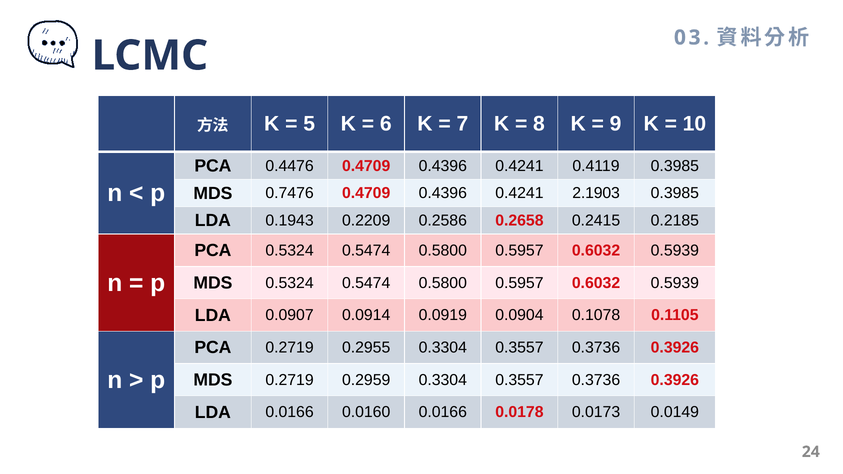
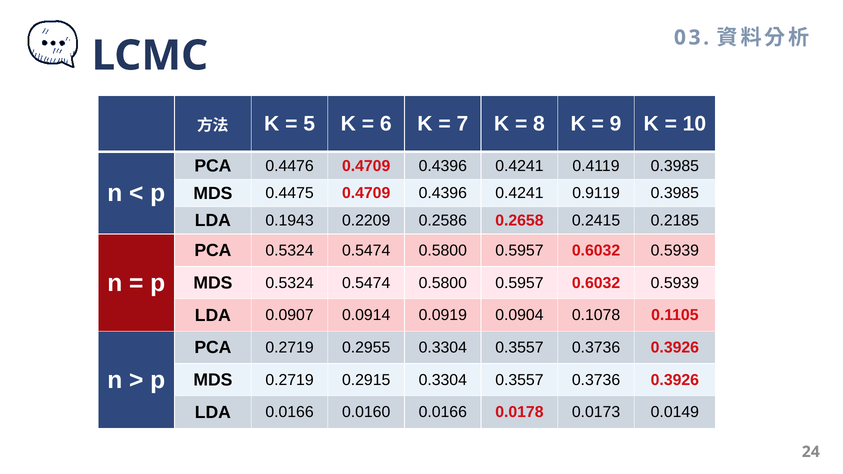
0.7476: 0.7476 -> 0.4475
2.1903: 2.1903 -> 0.9119
0.2959: 0.2959 -> 0.2915
